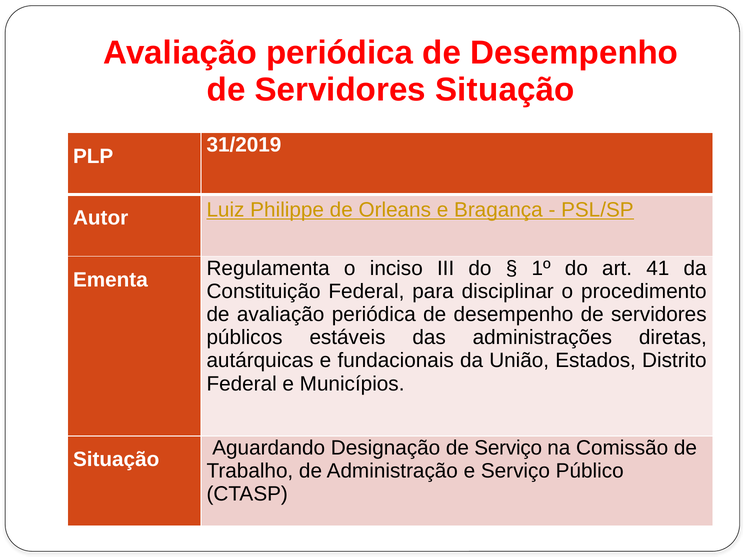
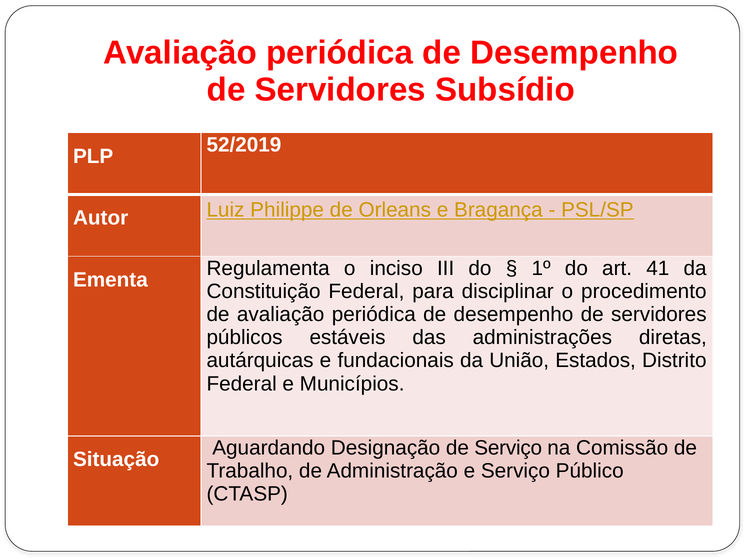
Servidores Situação: Situação -> Subsídio
31/2019: 31/2019 -> 52/2019
